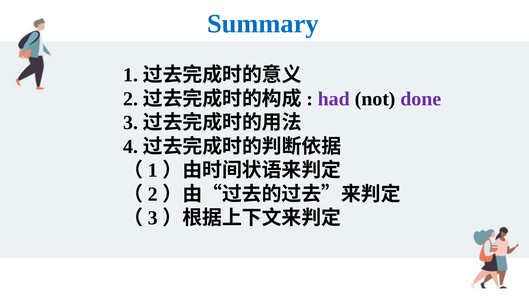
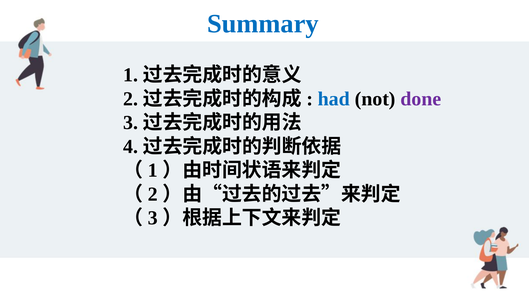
had colour: purple -> blue
